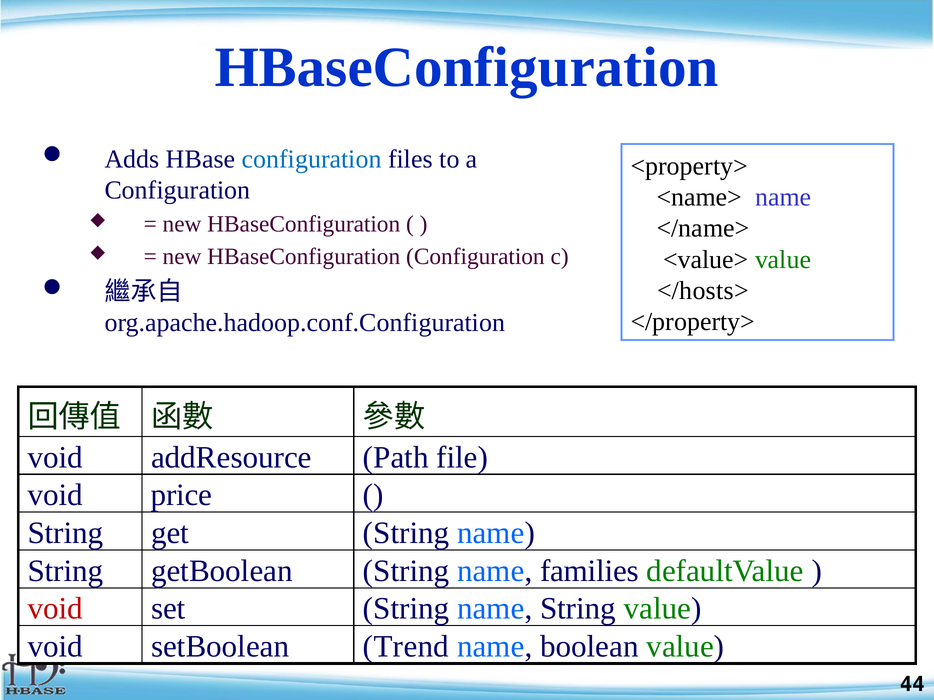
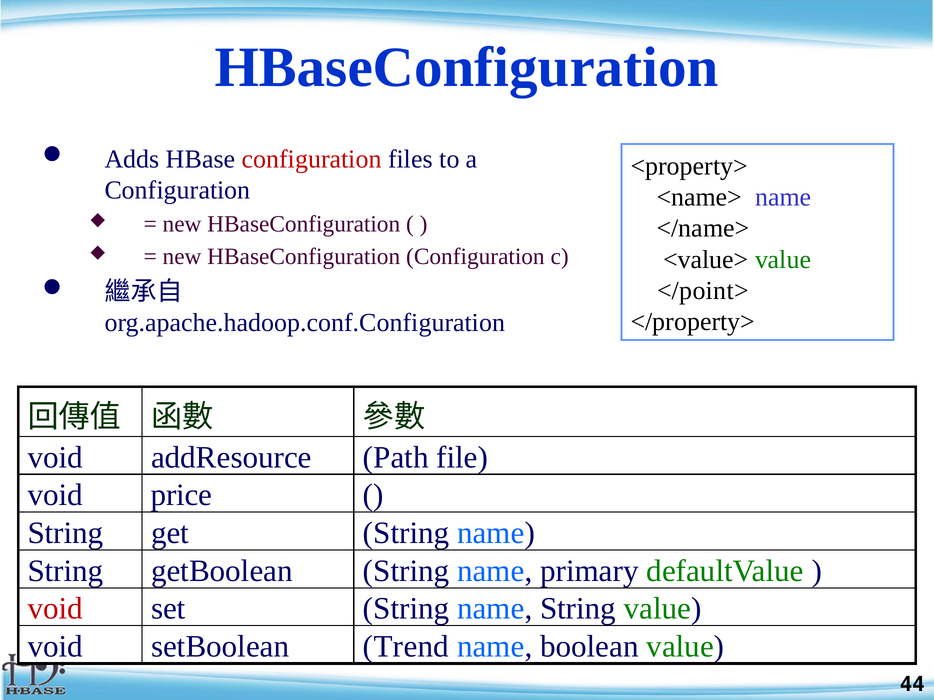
configuration at (312, 159) colour: blue -> red
</hosts>: </hosts> -> </point>
families: families -> primary
